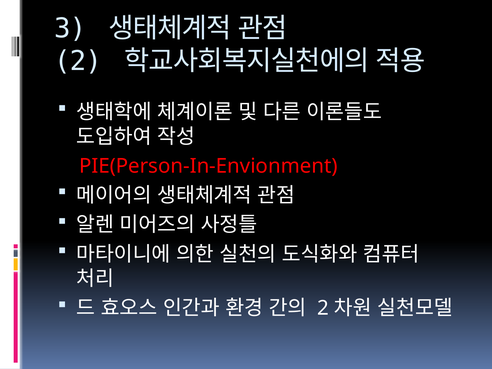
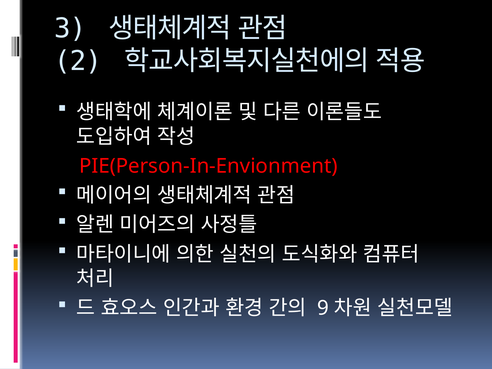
2 at (323, 308): 2 -> 9
